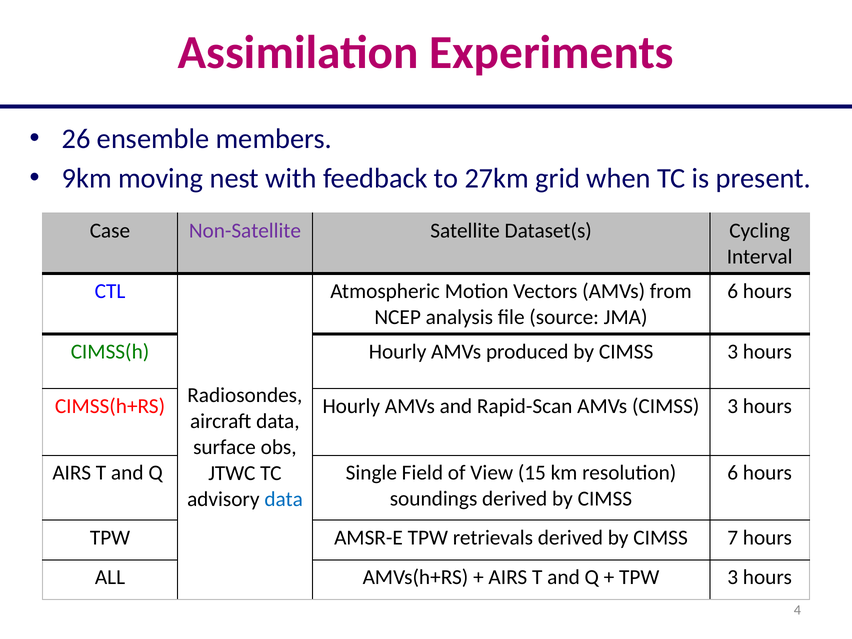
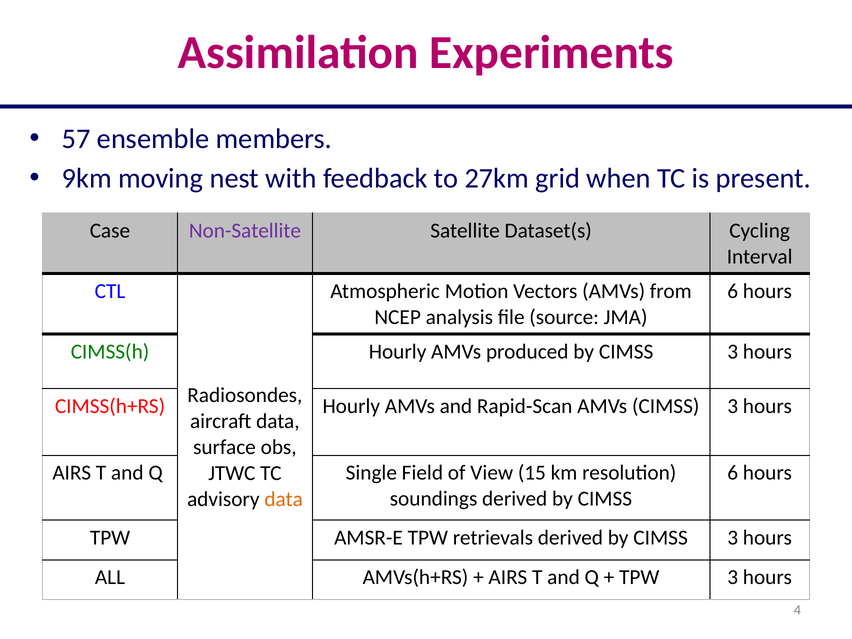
26: 26 -> 57
data at (284, 499) colour: blue -> orange
derived by CIMSS 7: 7 -> 3
